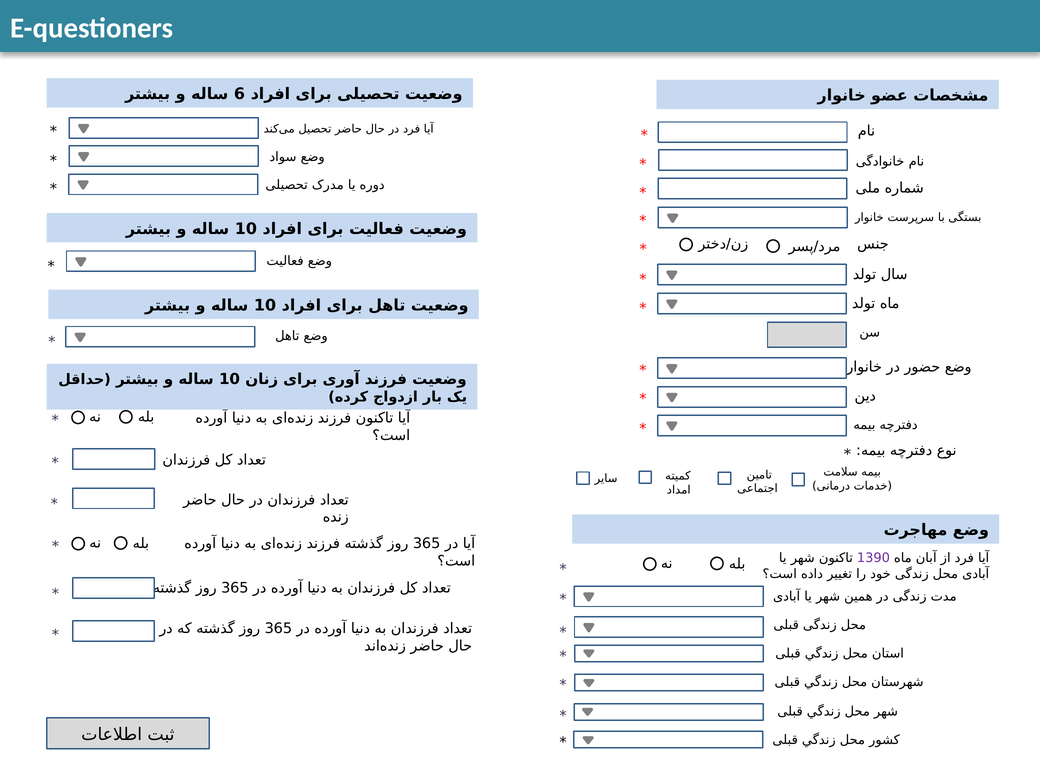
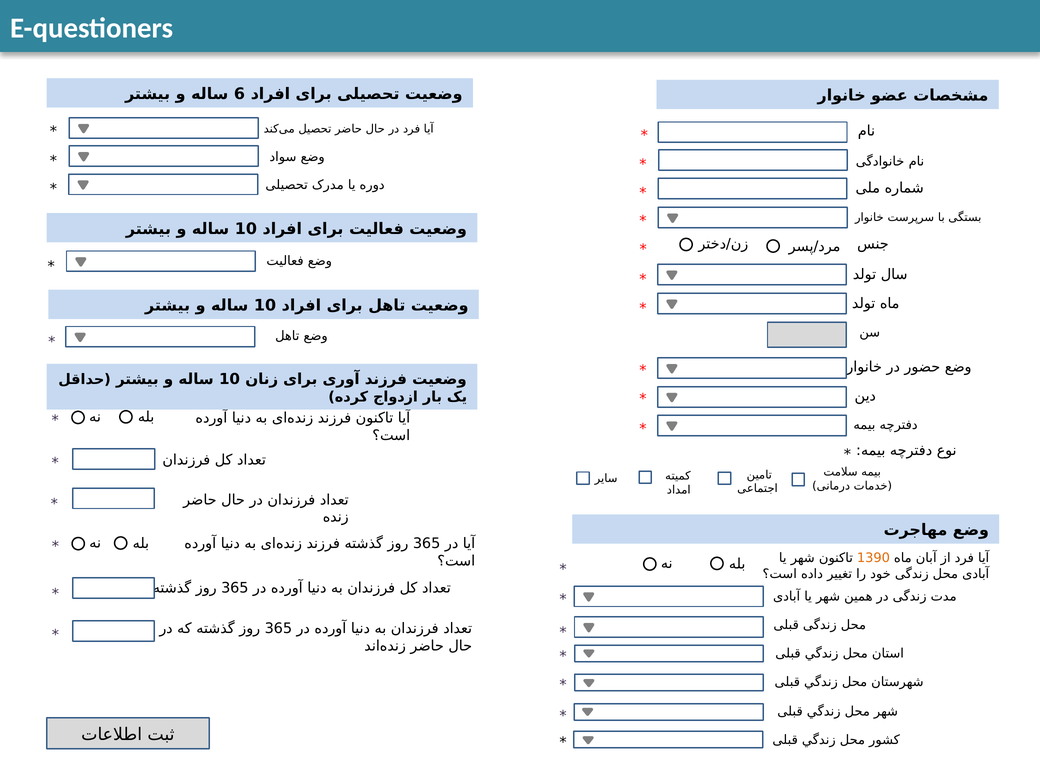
1390 colour: purple -> orange
